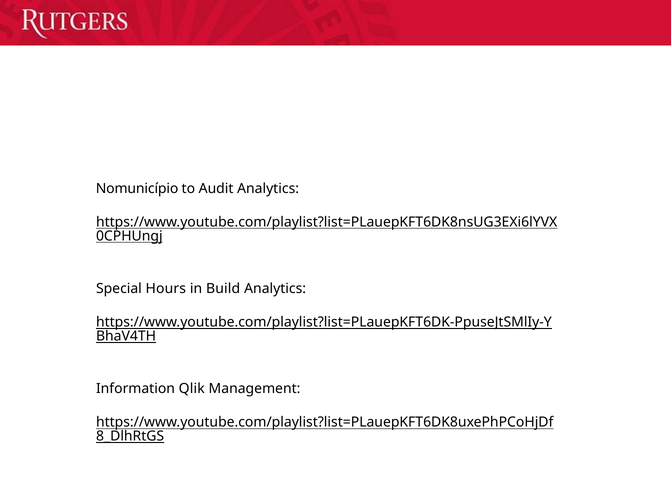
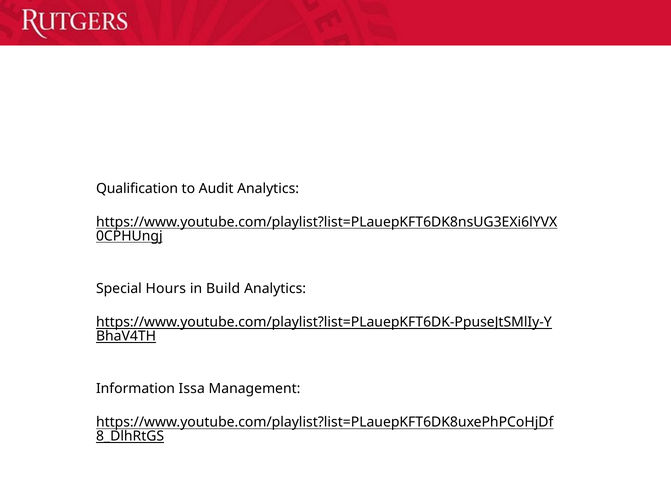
Nomunicípio: Nomunicípio -> Qualification
Qlik: Qlik -> Issa
